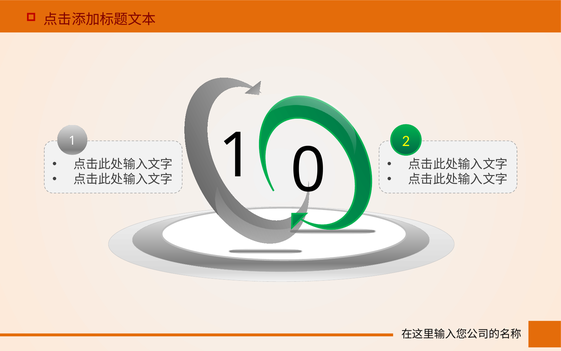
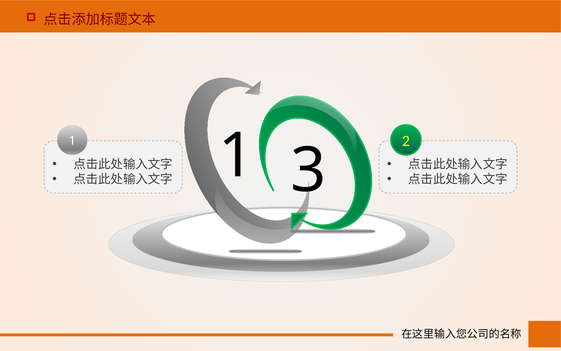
0: 0 -> 3
